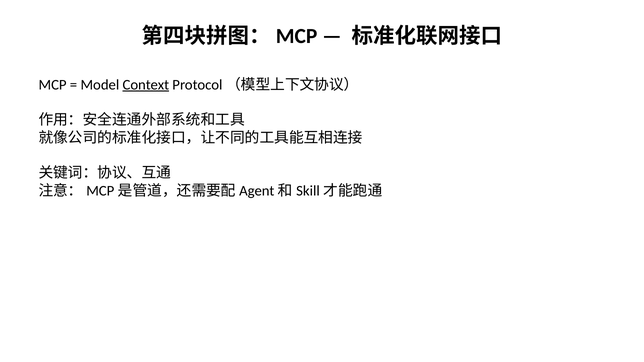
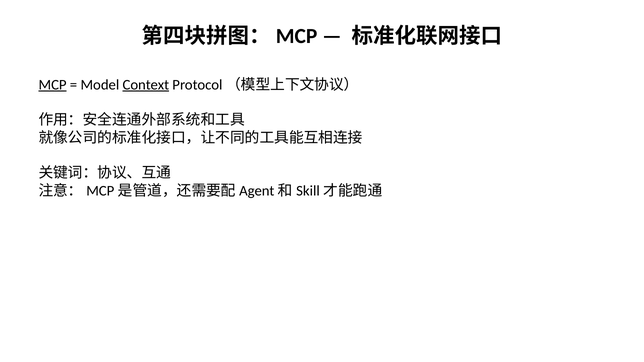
MCP underline: none -> present
